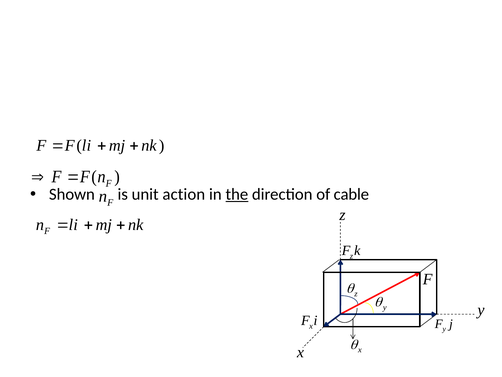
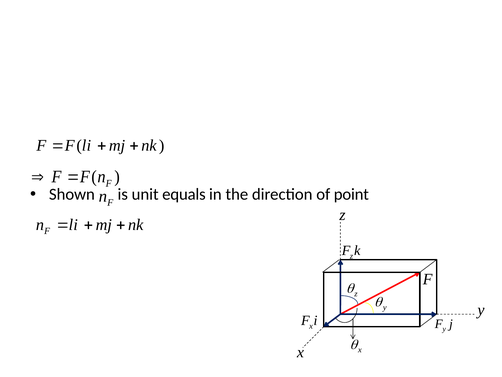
action: action -> equals
the underline: present -> none
cable: cable -> point
